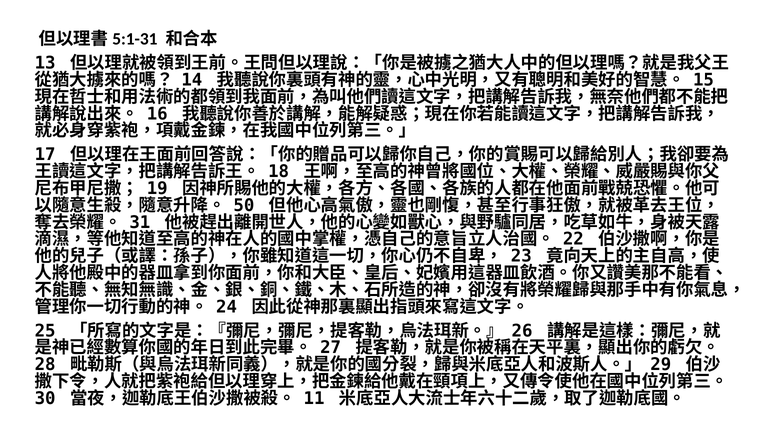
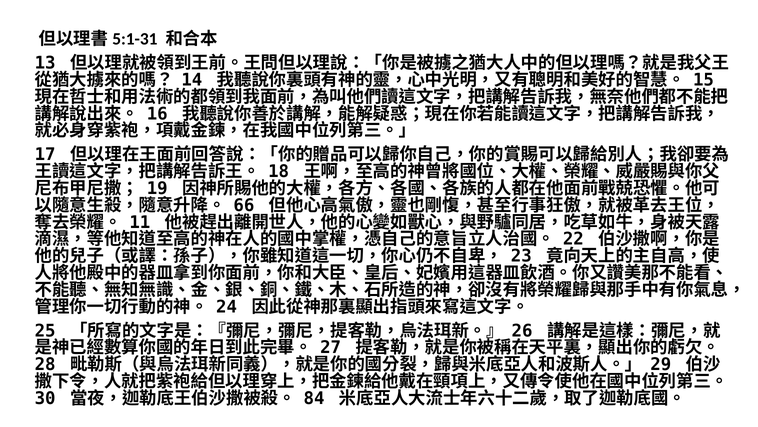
50: 50 -> 66
31: 31 -> 11
11: 11 -> 84
